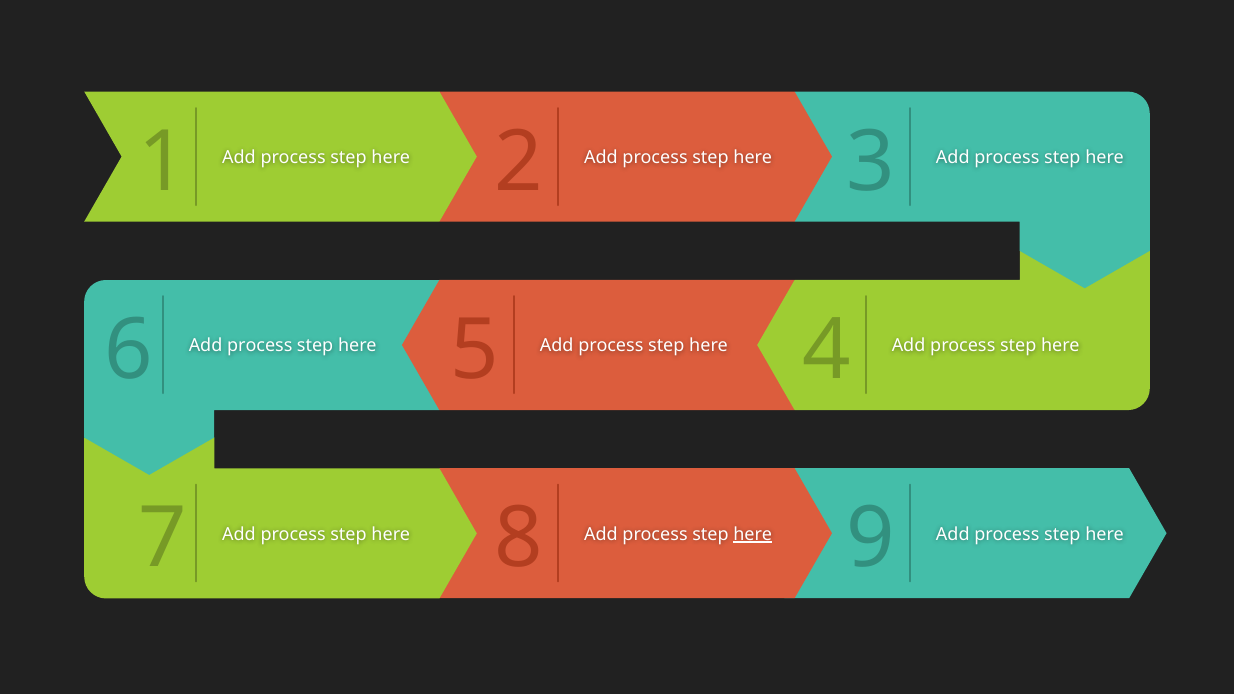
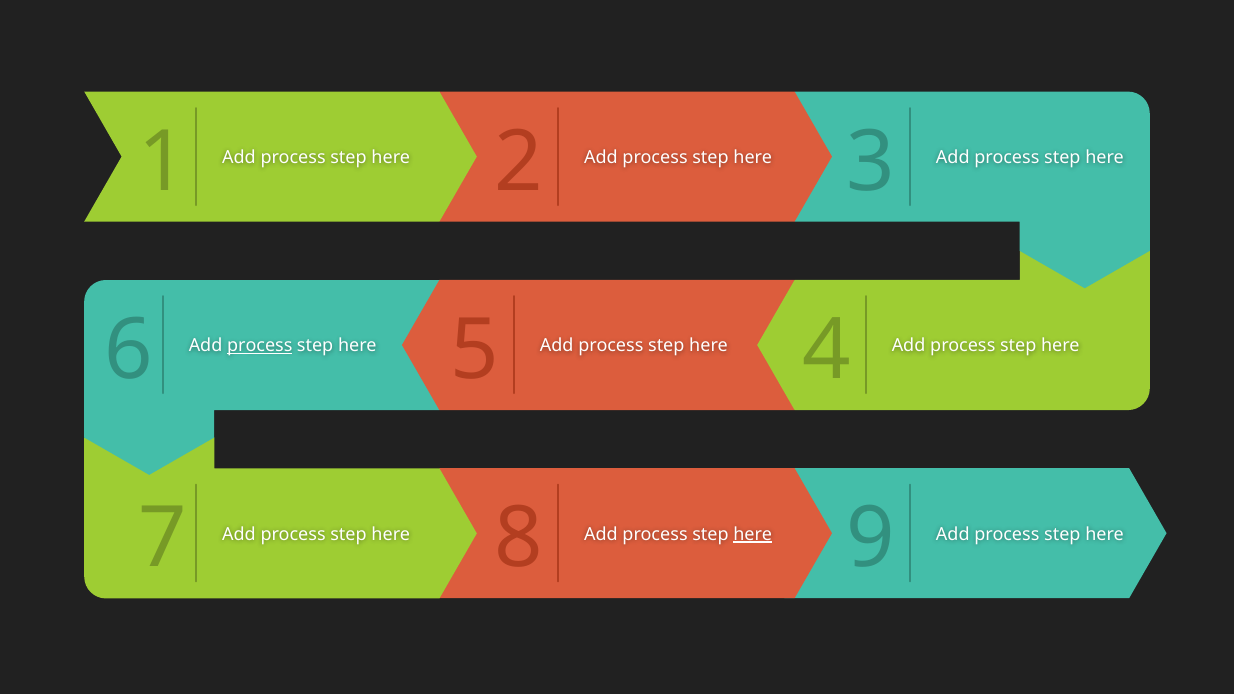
process at (260, 346) underline: none -> present
